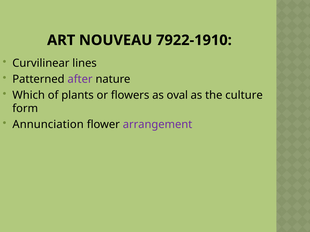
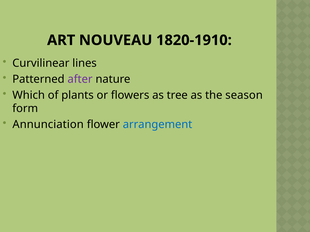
7922-1910: 7922-1910 -> 1820-1910
oval: oval -> tree
culture: culture -> season
arrangement colour: purple -> blue
